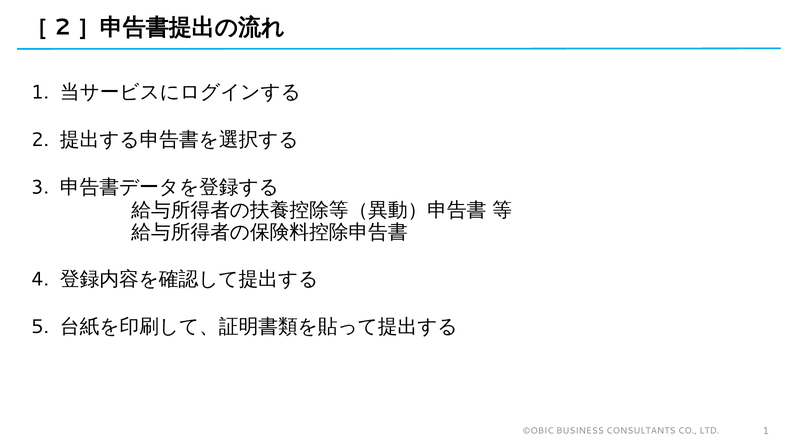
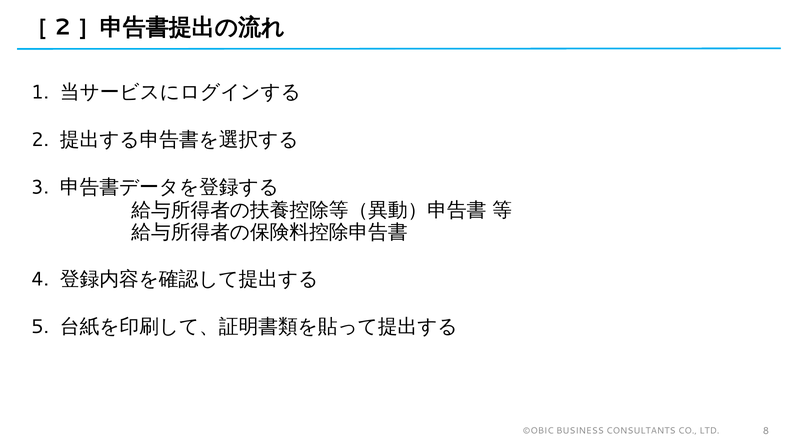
LTD 1: 1 -> 8
